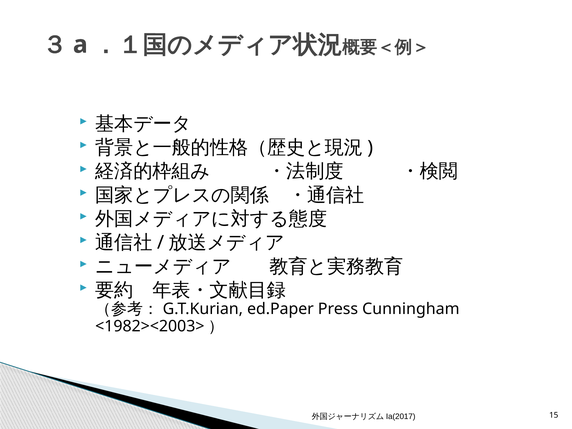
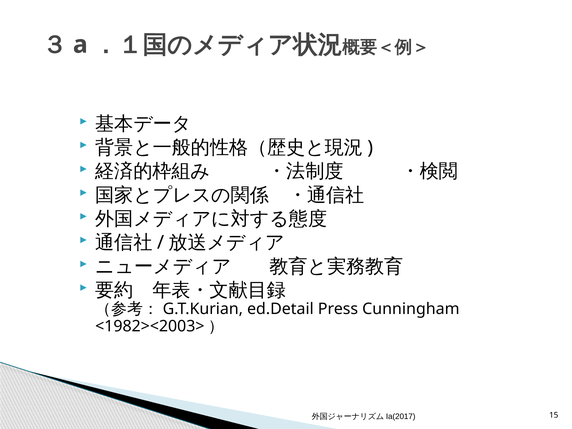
ed.Paper: ed.Paper -> ed.Detail
